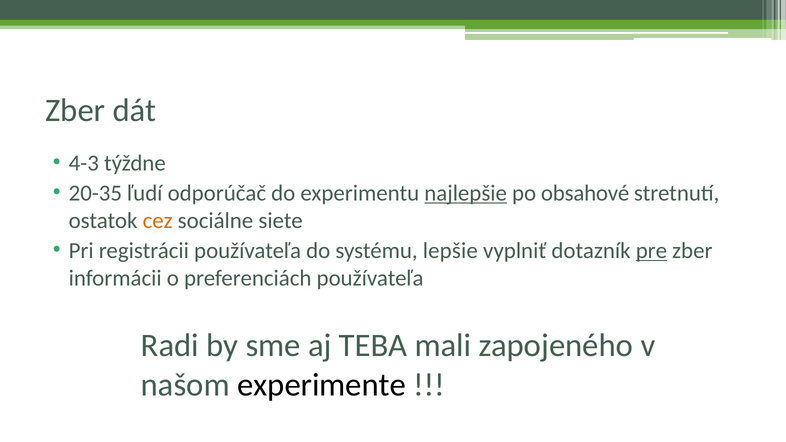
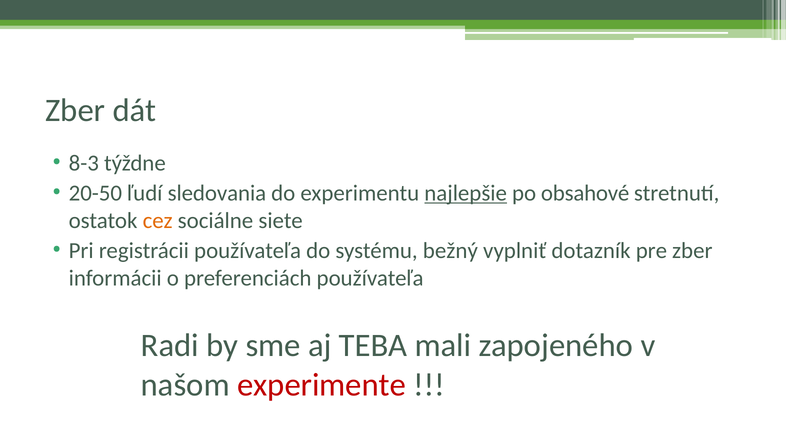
4-3: 4-3 -> 8-3
20-35: 20-35 -> 20-50
odporúčač: odporúčač -> sledovania
lepšie: lepšie -> bežný
pre underline: present -> none
experimente colour: black -> red
